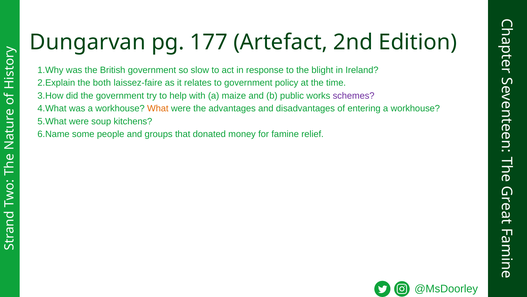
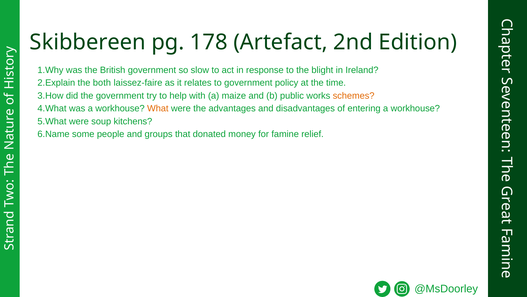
Dungarvan: Dungarvan -> Skibbereen
177: 177 -> 178
schemes colour: purple -> orange
